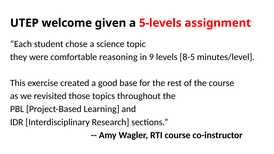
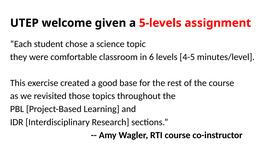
reasoning: reasoning -> classroom
9: 9 -> 6
8-5: 8-5 -> 4-5
